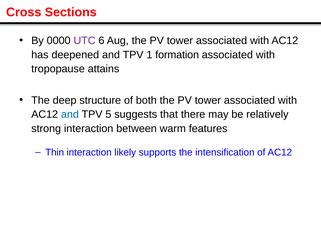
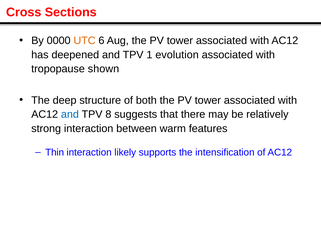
UTC colour: purple -> orange
formation: formation -> evolution
attains: attains -> shown
5: 5 -> 8
